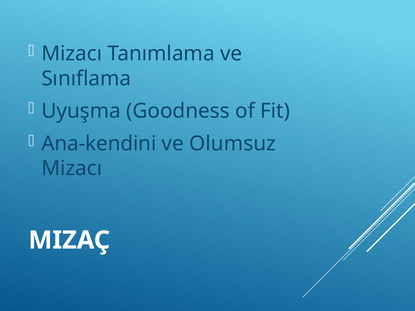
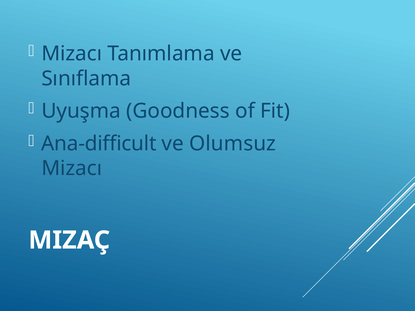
Ana-kendini: Ana-kendini -> Ana-difficult
